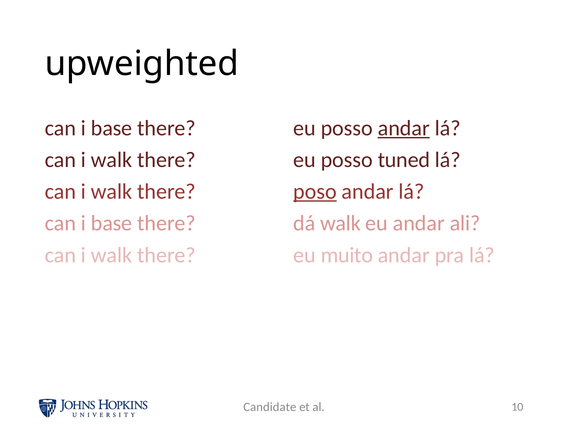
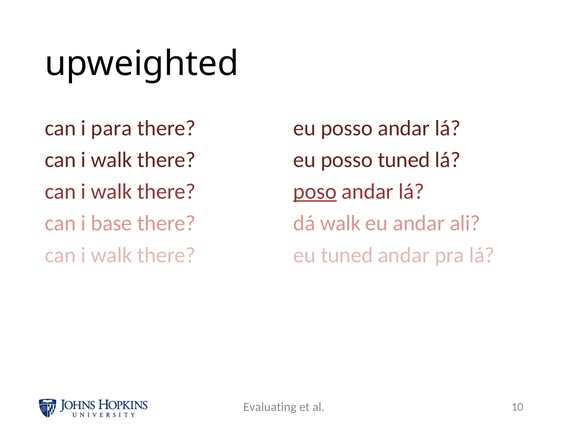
base at (112, 128): base -> para
andar at (404, 128) underline: present -> none
eu muito: muito -> tuned
Candidate: Candidate -> Evaluating
